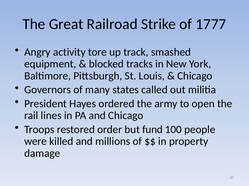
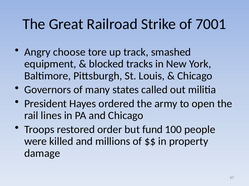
1777: 1777 -> 7001
activity: activity -> choose
